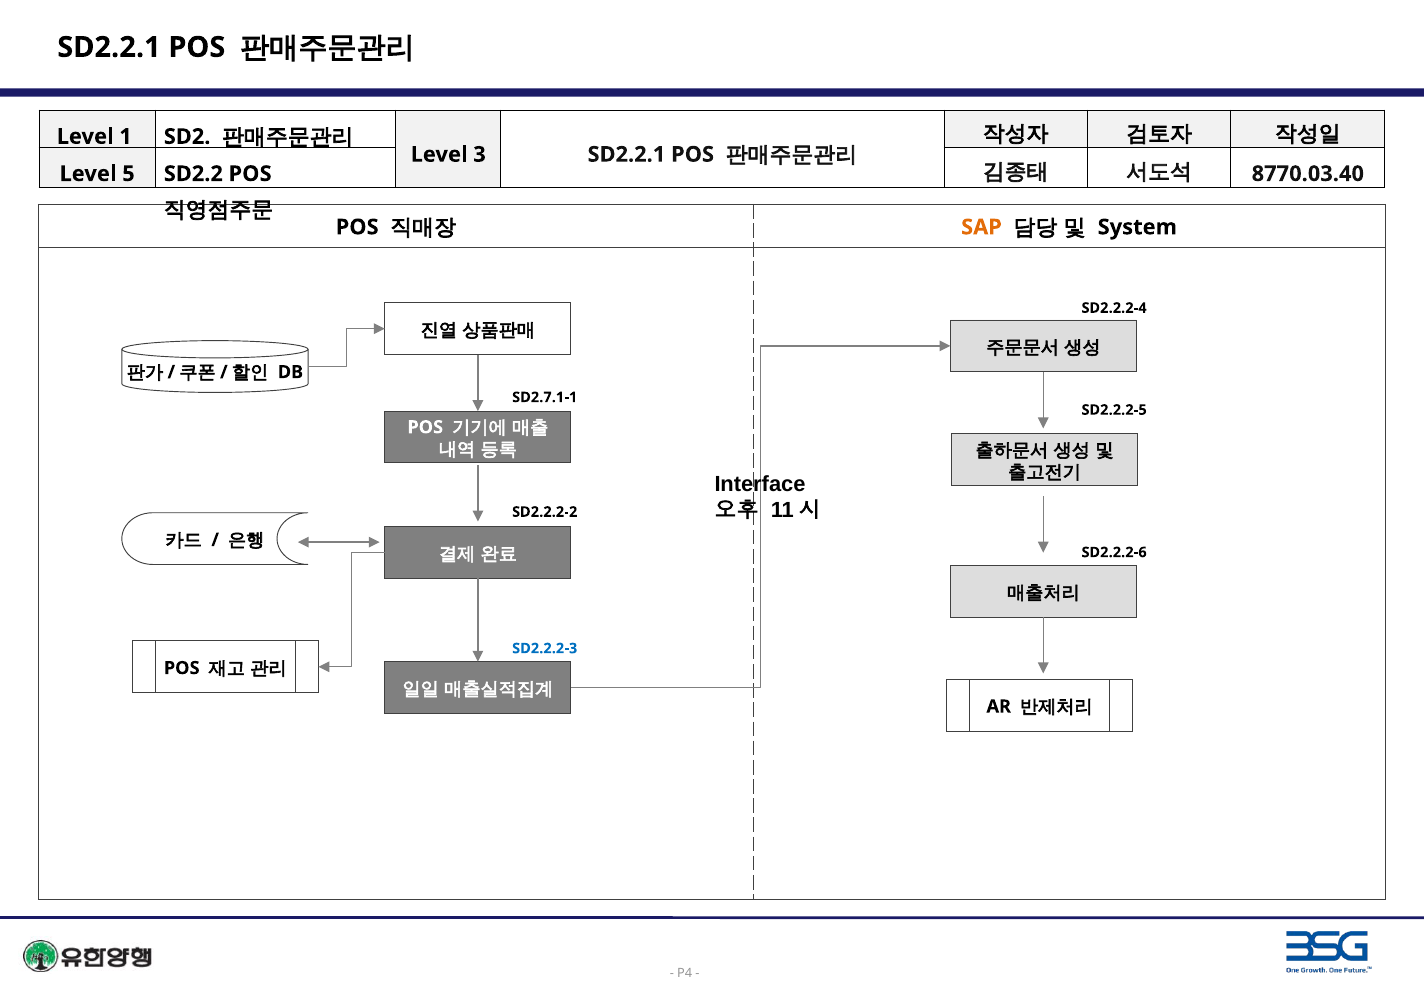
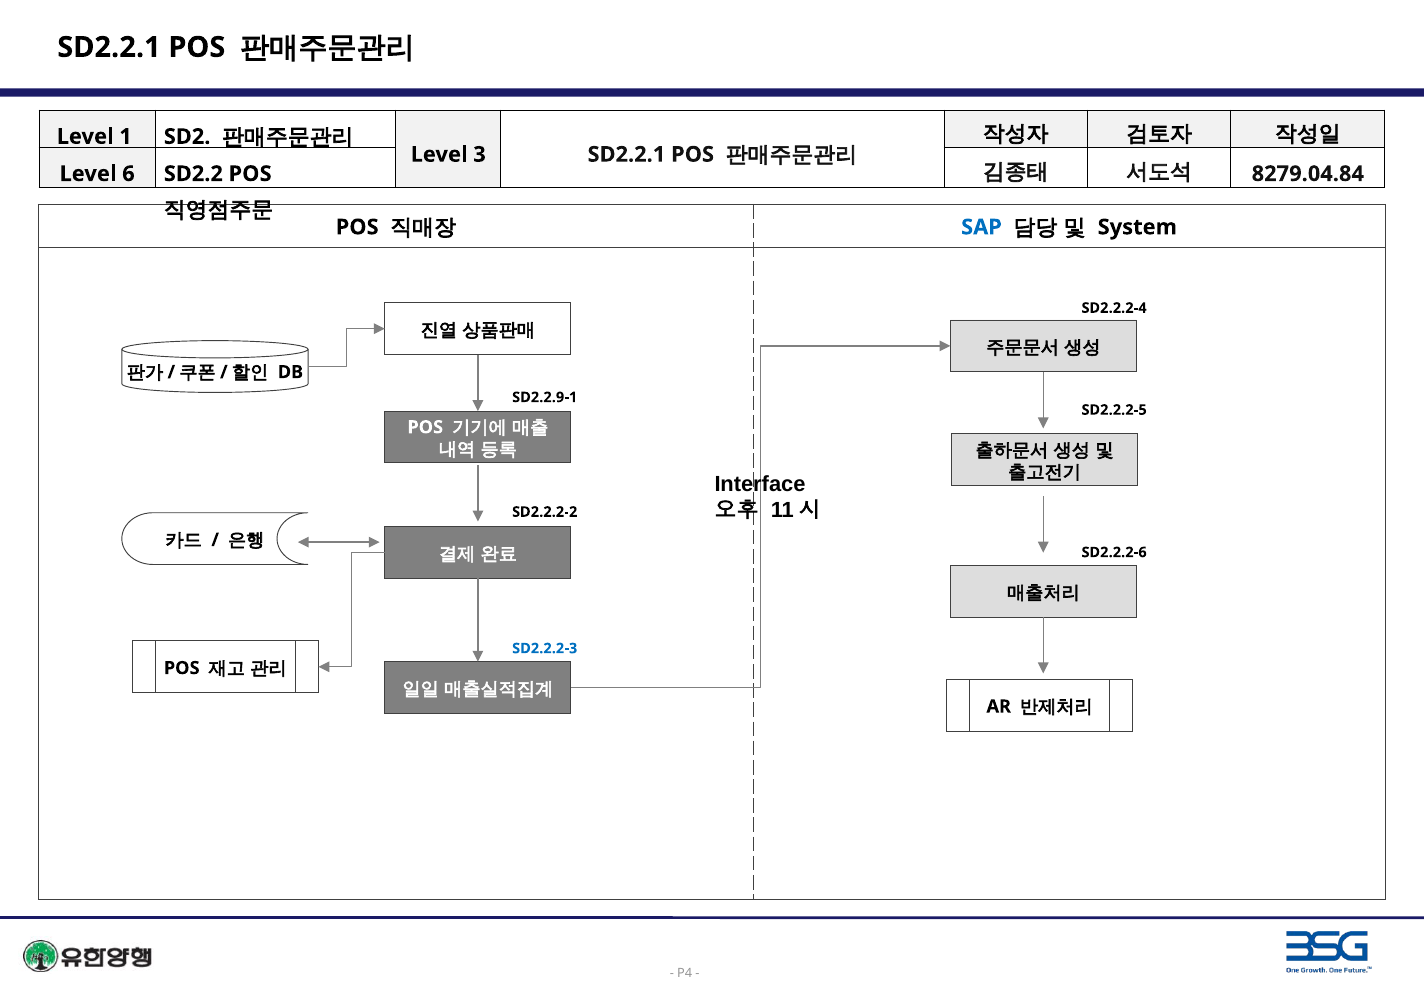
8770.03.40: 8770.03.40 -> 8279.04.84
5: 5 -> 6
SAP colour: orange -> blue
SD2.7.1-1: SD2.7.1-1 -> SD2.2.9-1
